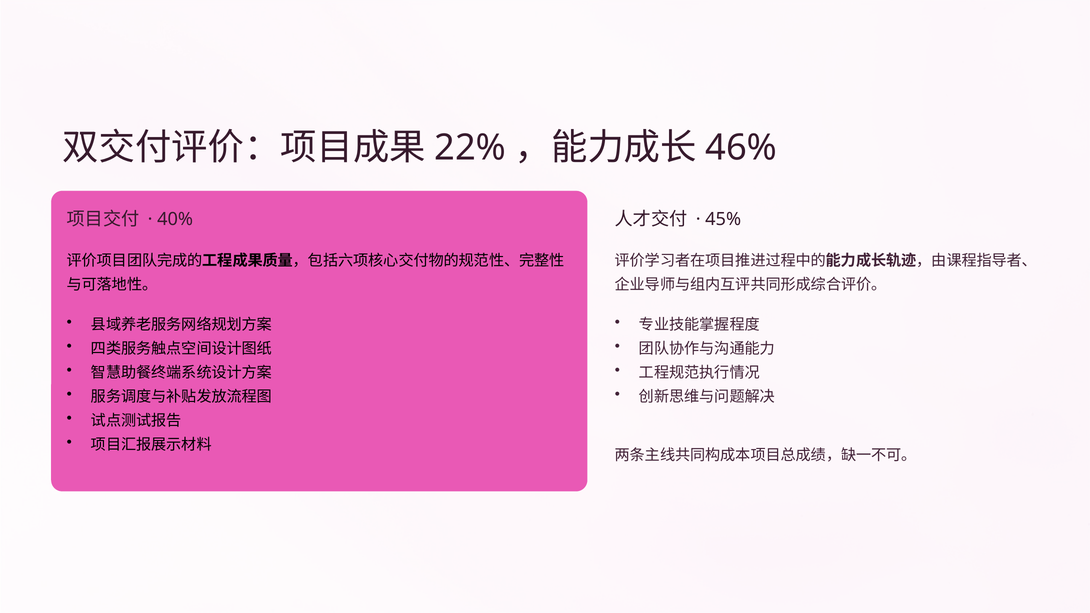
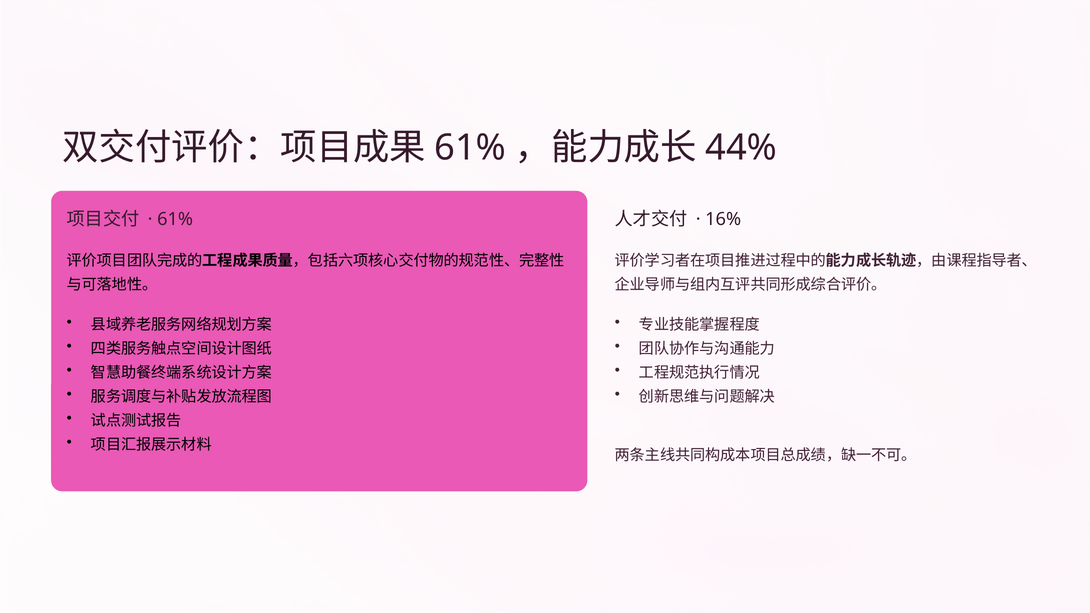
22% at (470, 148): 22% -> 61%
46%: 46% -> 44%
40% at (175, 220): 40% -> 61%
45%: 45% -> 16%
